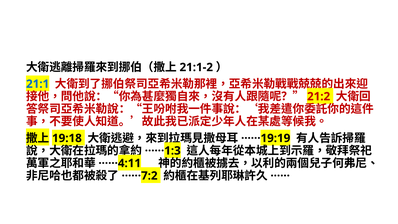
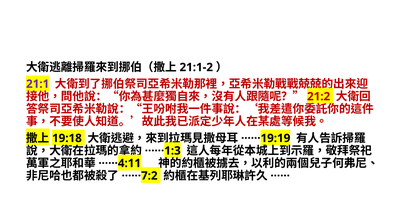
21:1 colour: blue -> purple
